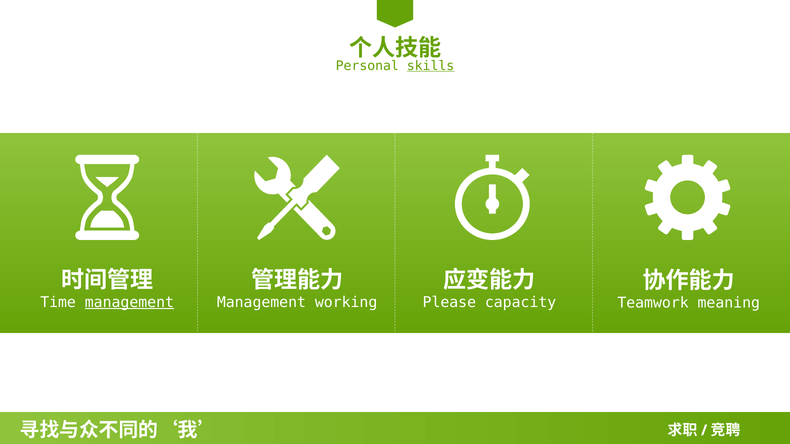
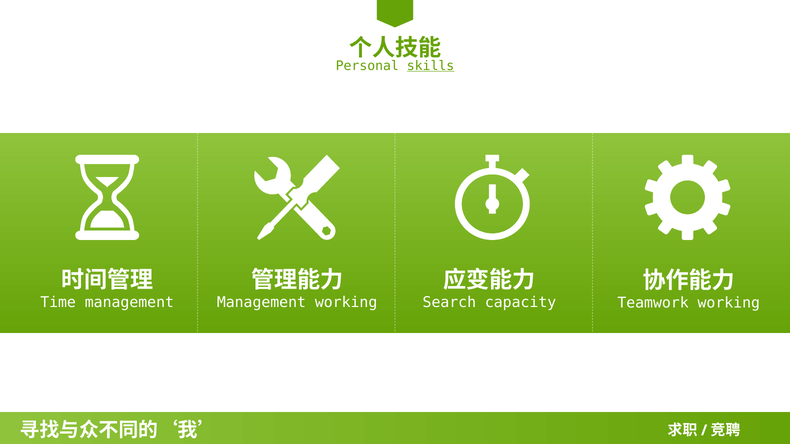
management at (129, 302) underline: present -> none
Please: Please -> Search
Teamwork meaning: meaning -> working
